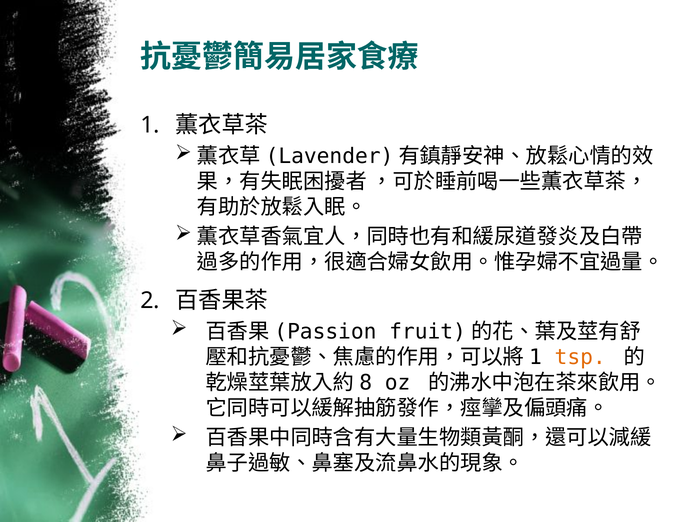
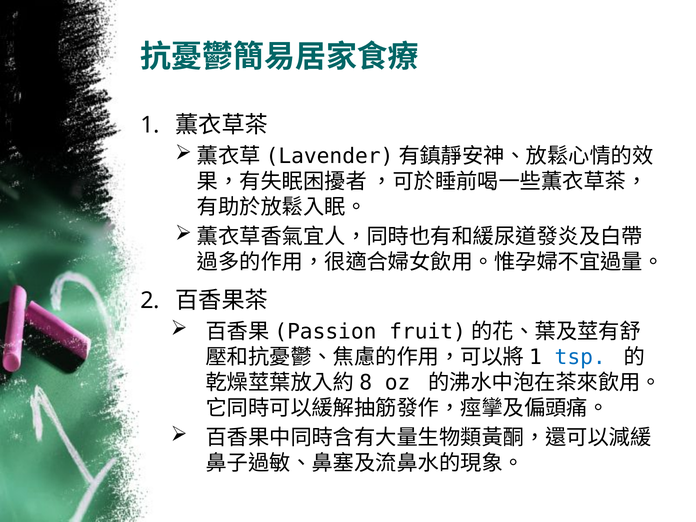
tsp colour: orange -> blue
